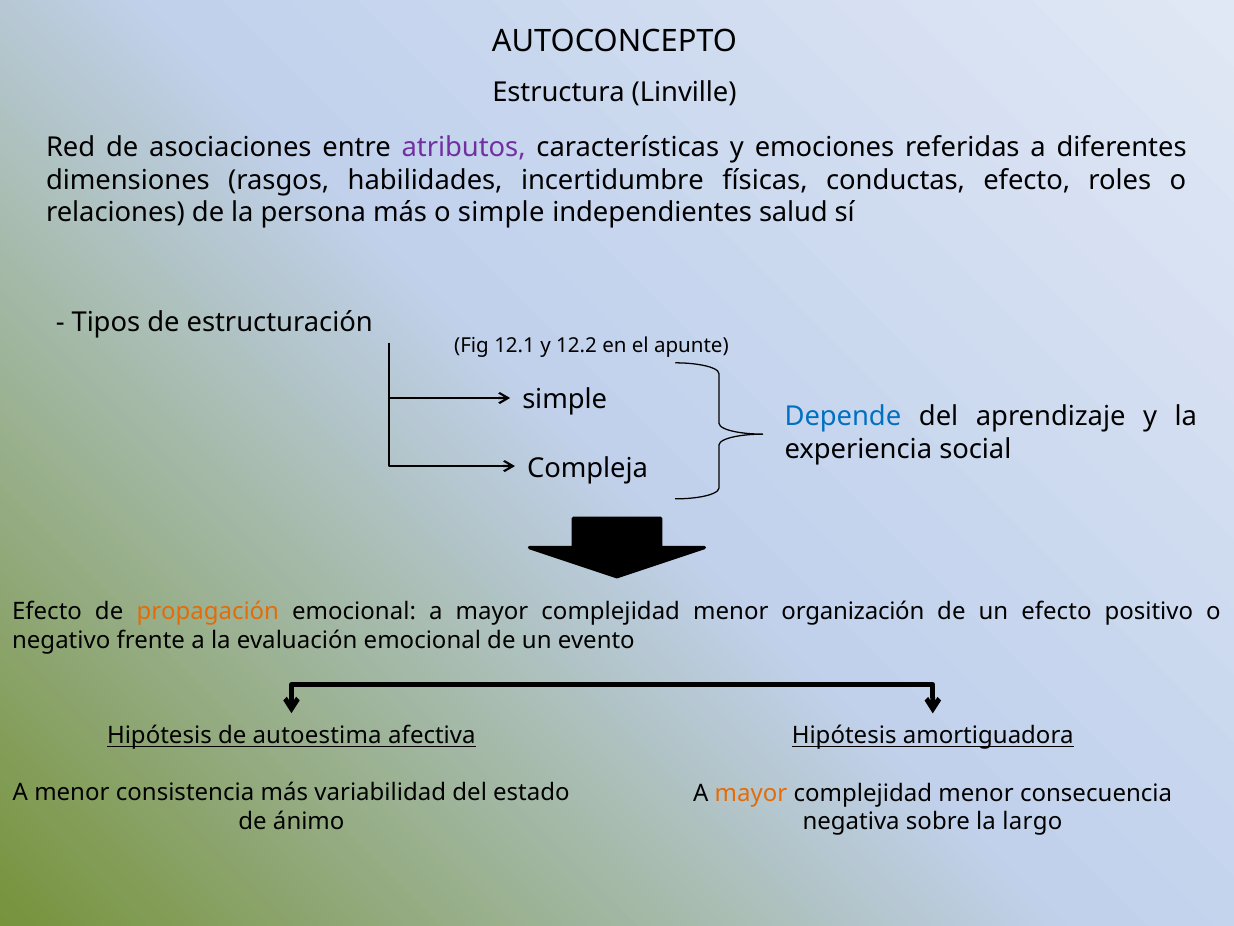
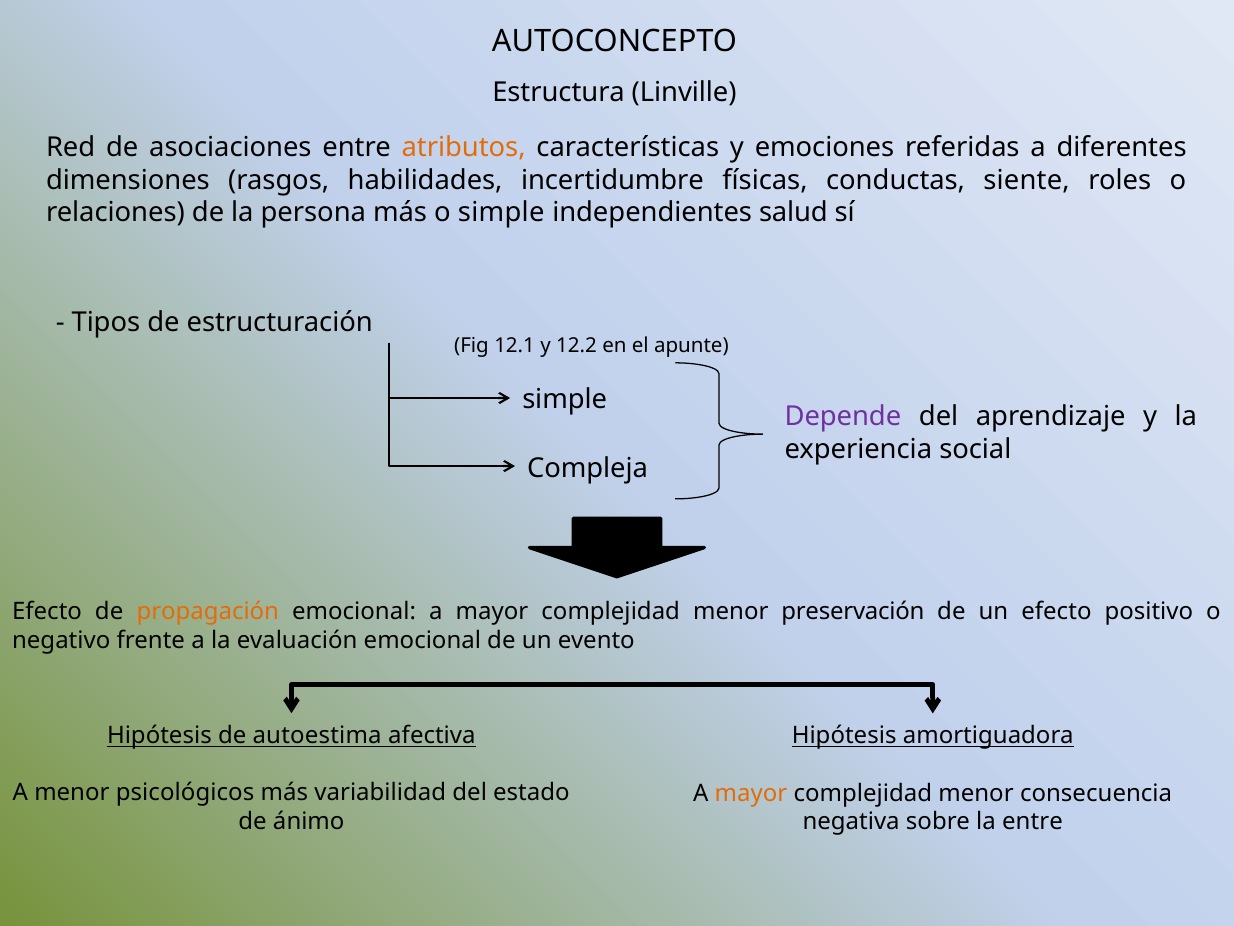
atributos colour: purple -> orange
conductas efecto: efecto -> siente
Depende colour: blue -> purple
organización: organización -> preservación
consistencia: consistencia -> psicológicos
la largo: largo -> entre
